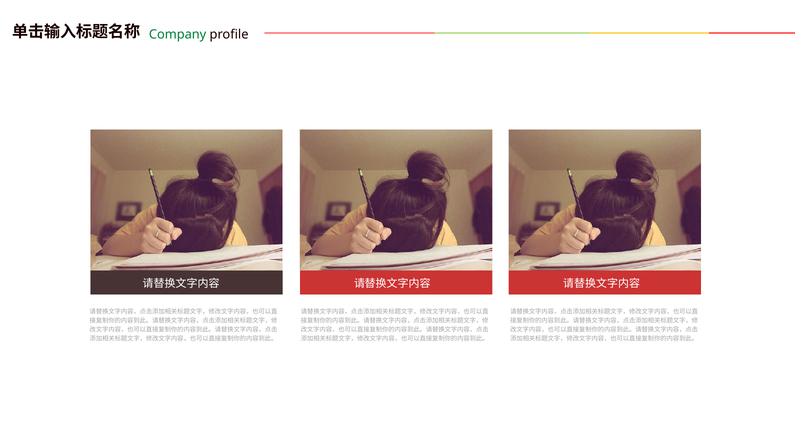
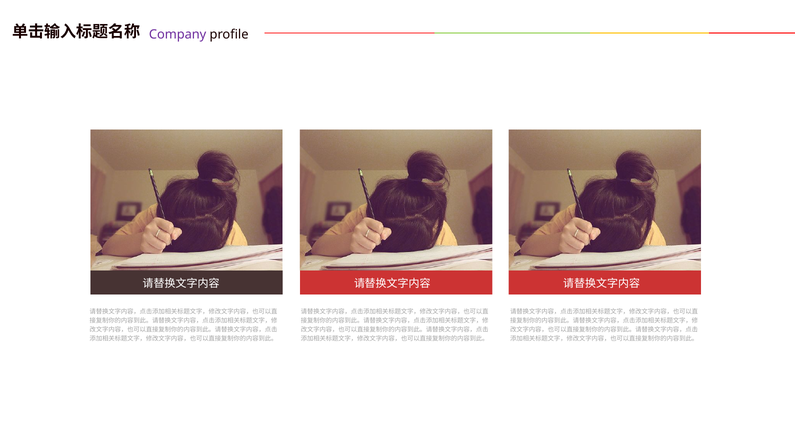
Company colour: green -> purple
